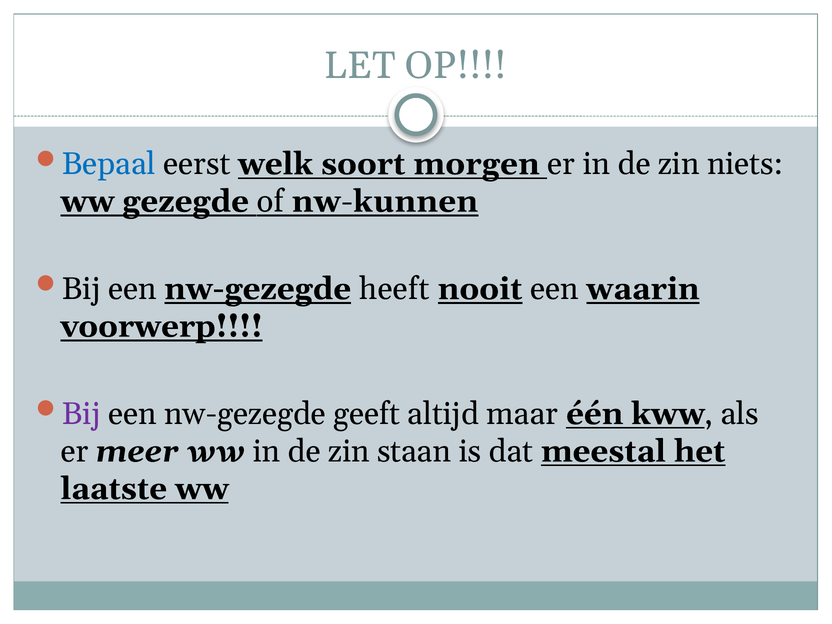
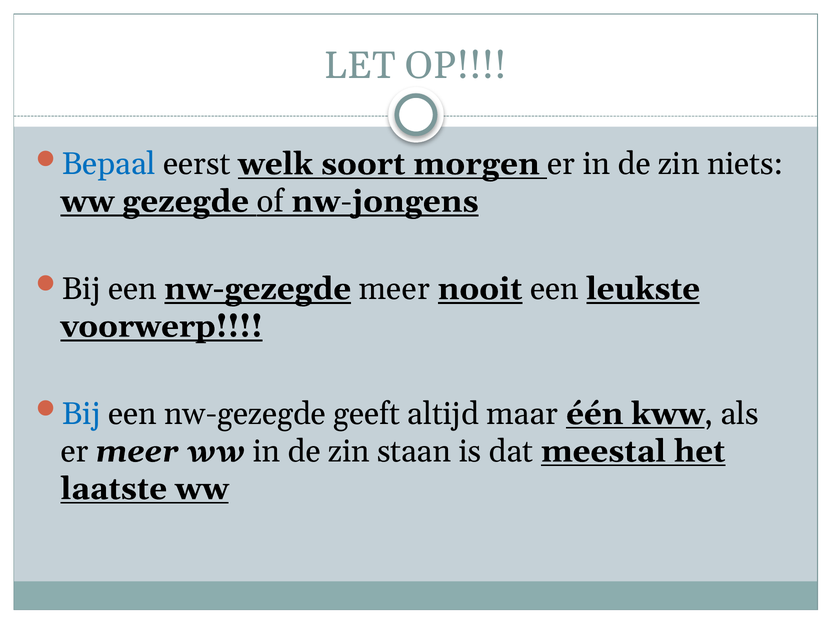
nw-kunnen: nw-kunnen -> nw-jongens
nw-gezegde heeft: heeft -> meer
waarin: waarin -> leukste
Bij at (81, 414) colour: purple -> blue
